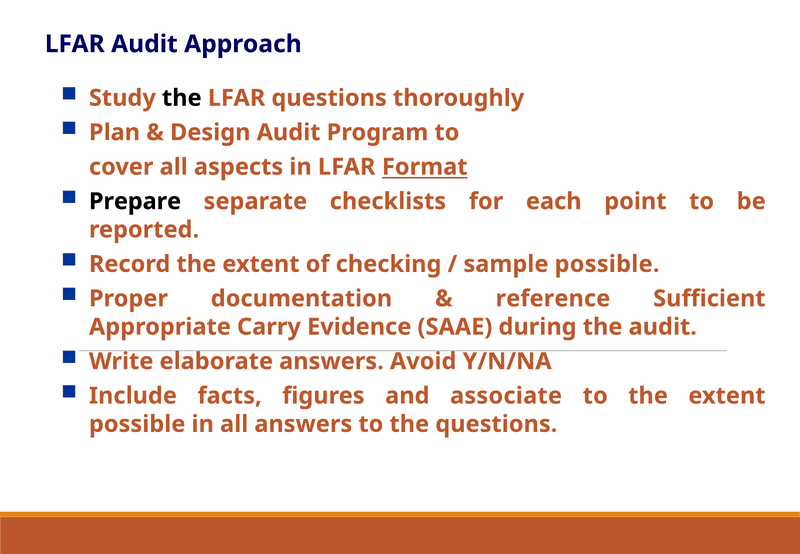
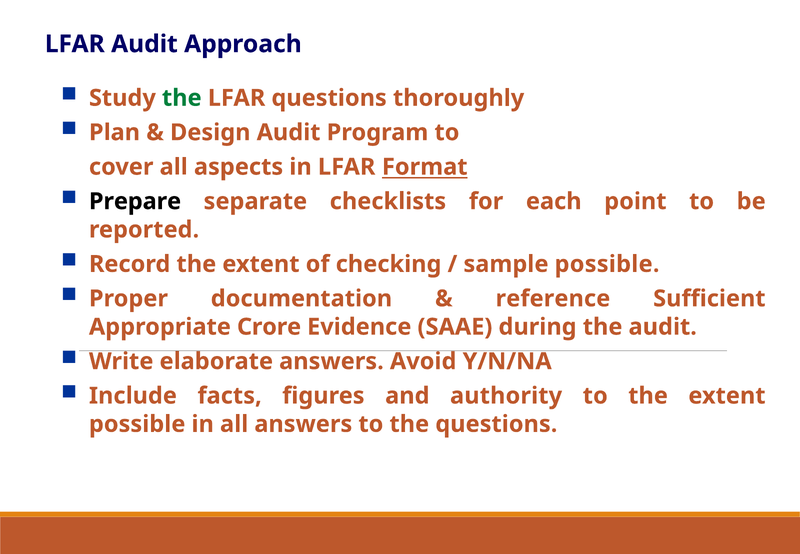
the at (182, 98) colour: black -> green
Carry: Carry -> Crore
associate: associate -> authority
